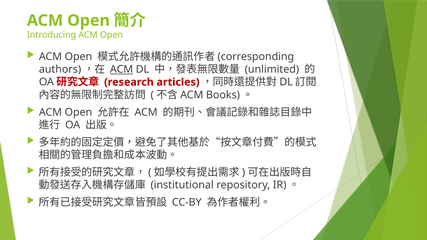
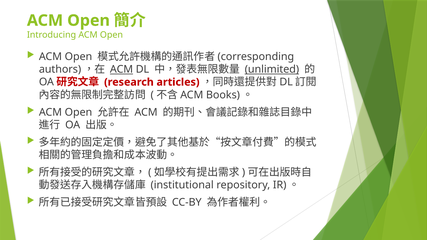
unlimited underline: none -> present
